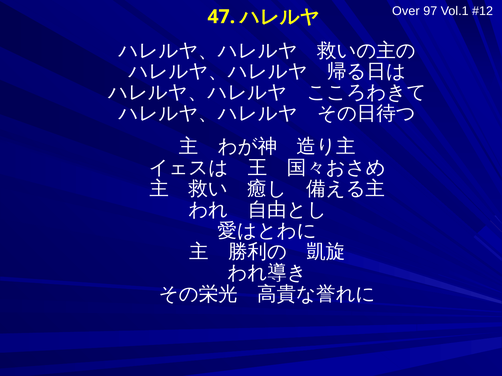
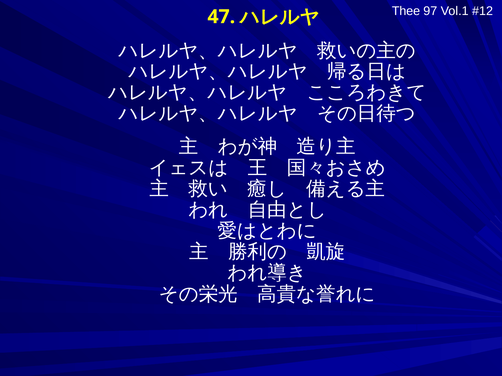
Over: Over -> Thee
